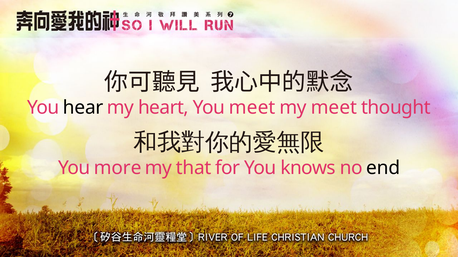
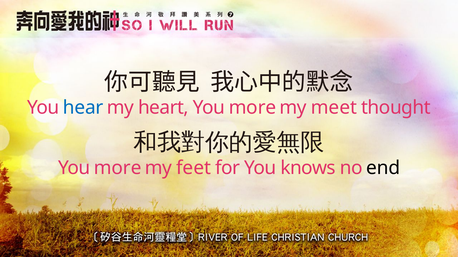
hear colour: black -> blue
heart You meet: meet -> more
that: that -> feet
